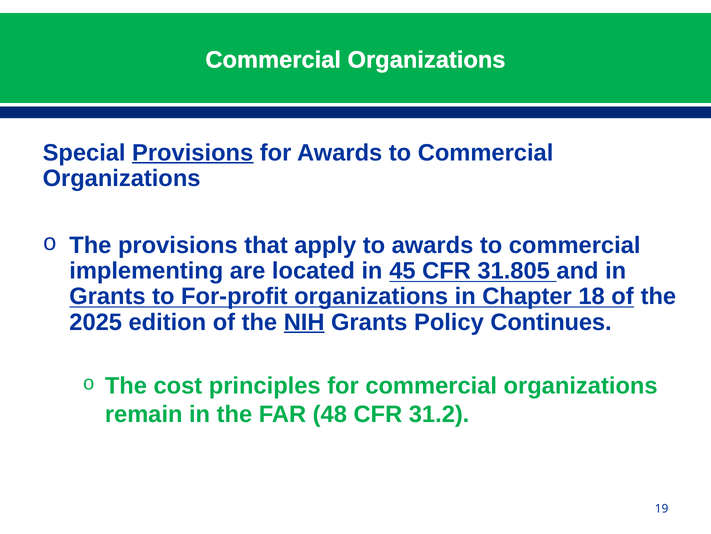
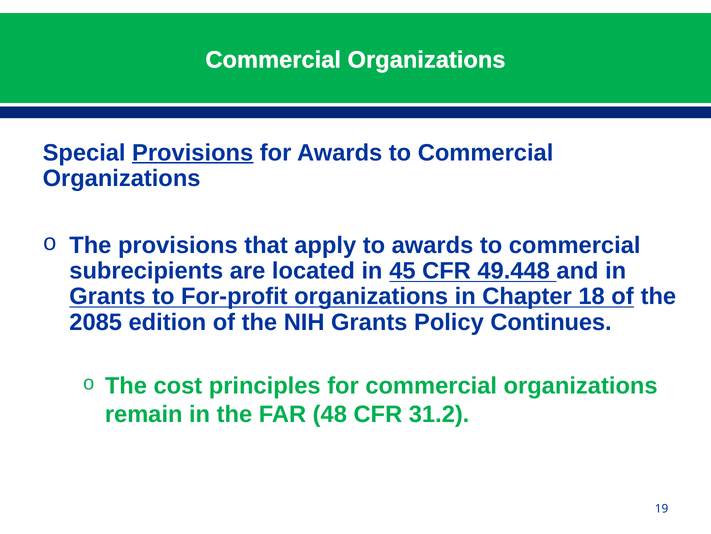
implementing: implementing -> subrecipients
31.805: 31.805 -> 49.448
2025: 2025 -> 2085
NIH underline: present -> none
